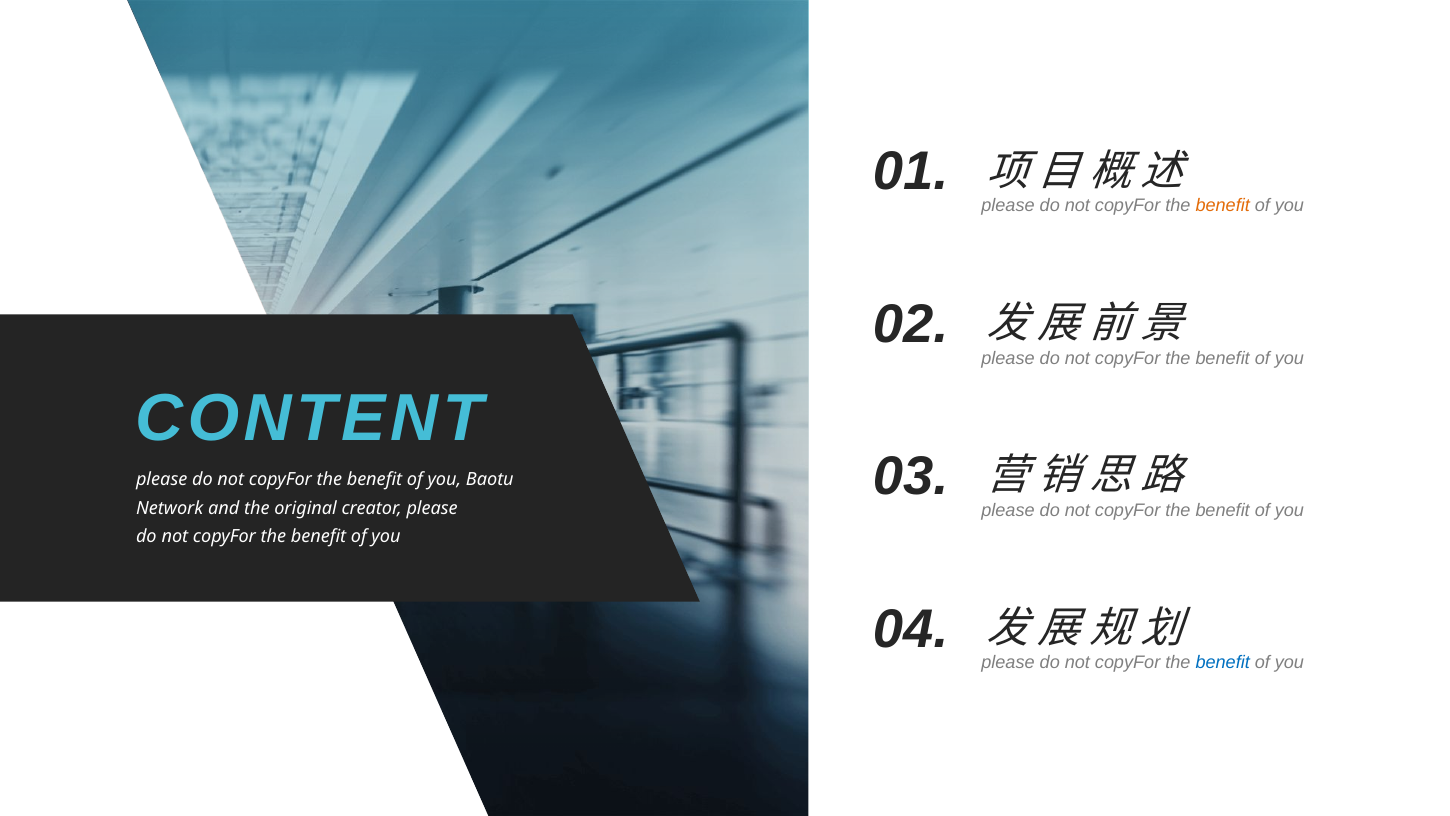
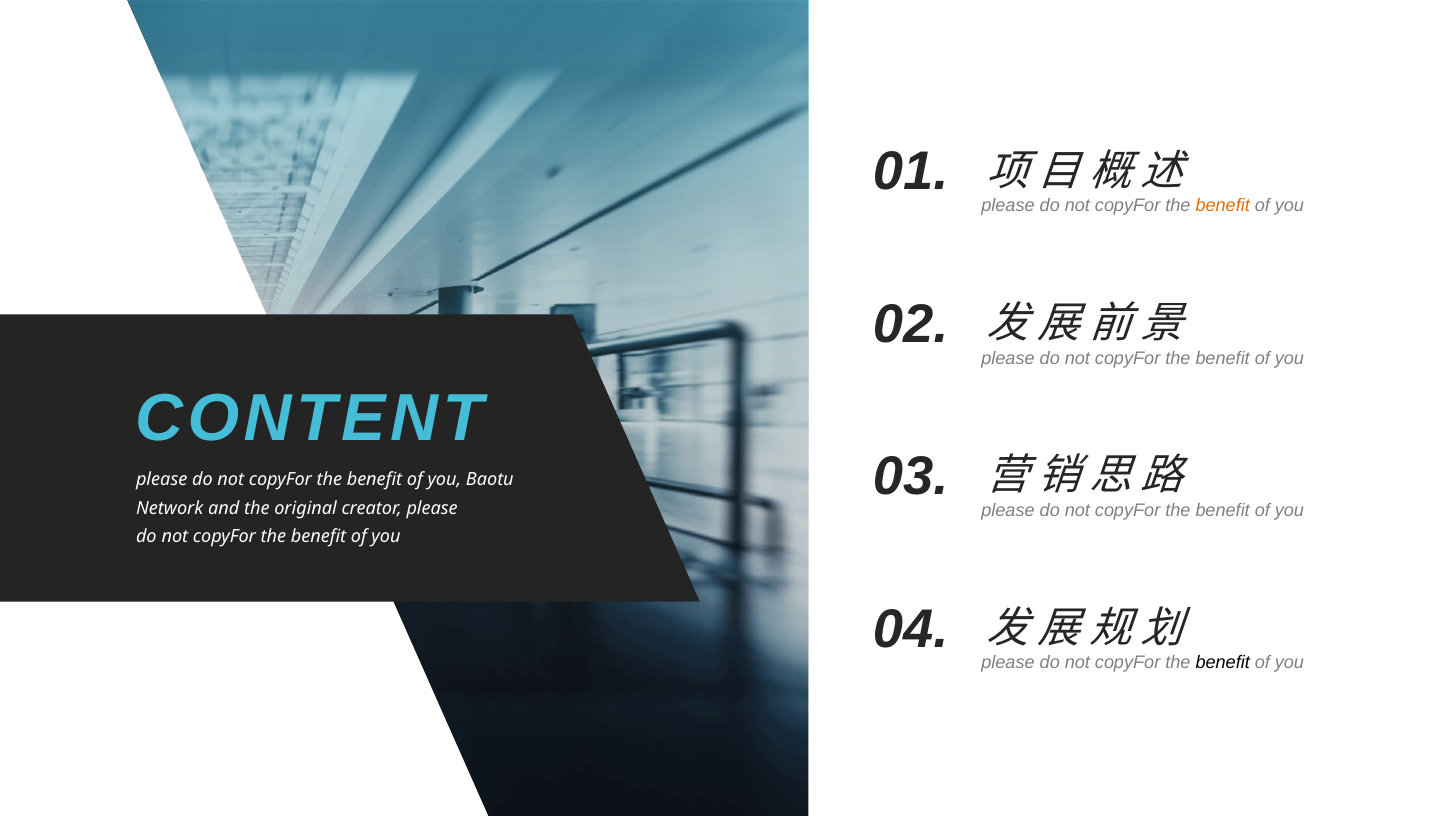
benefit at (1223, 663) colour: blue -> black
